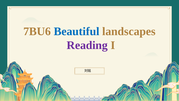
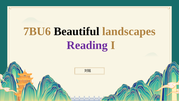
Beautiful colour: blue -> black
